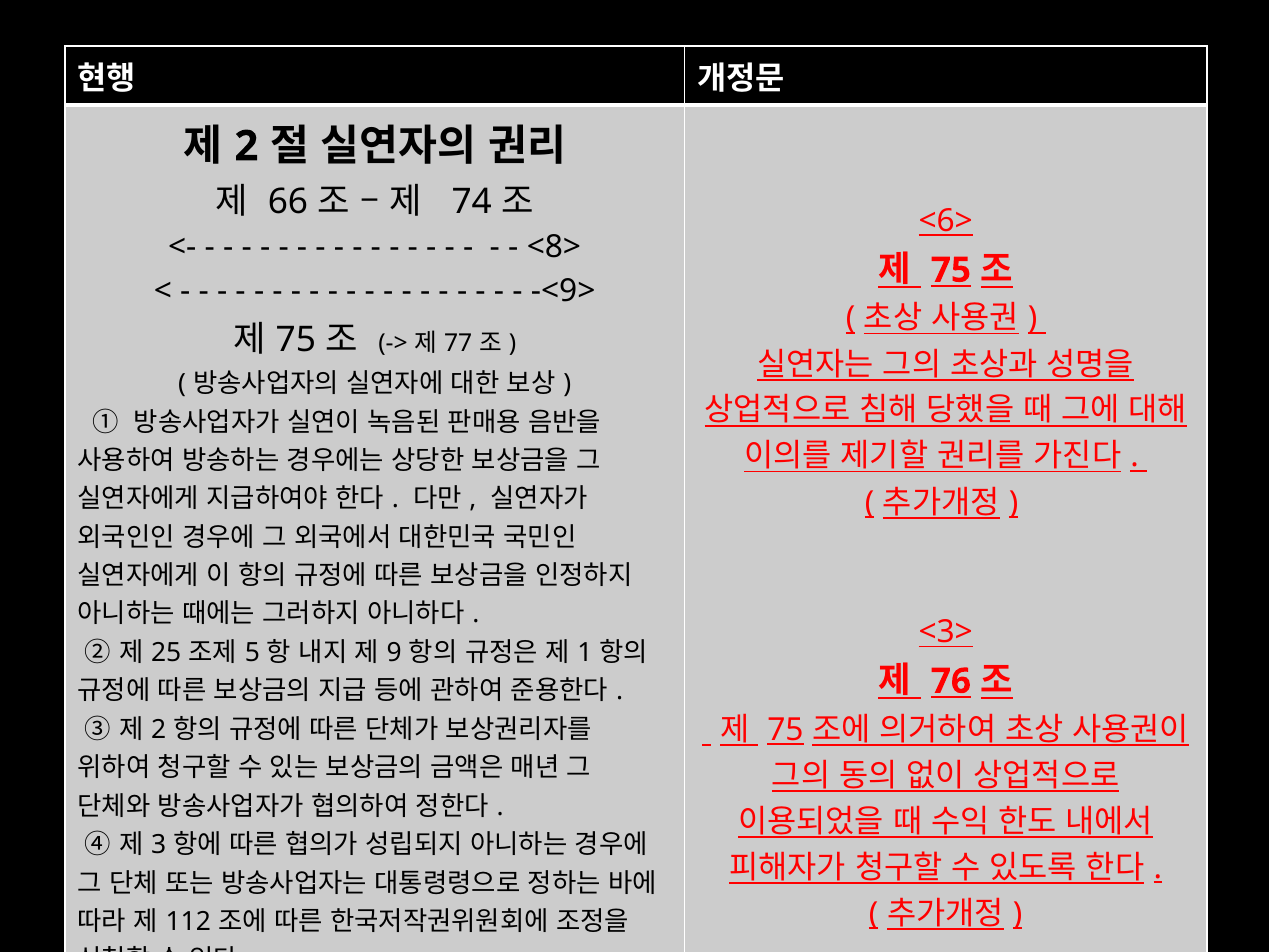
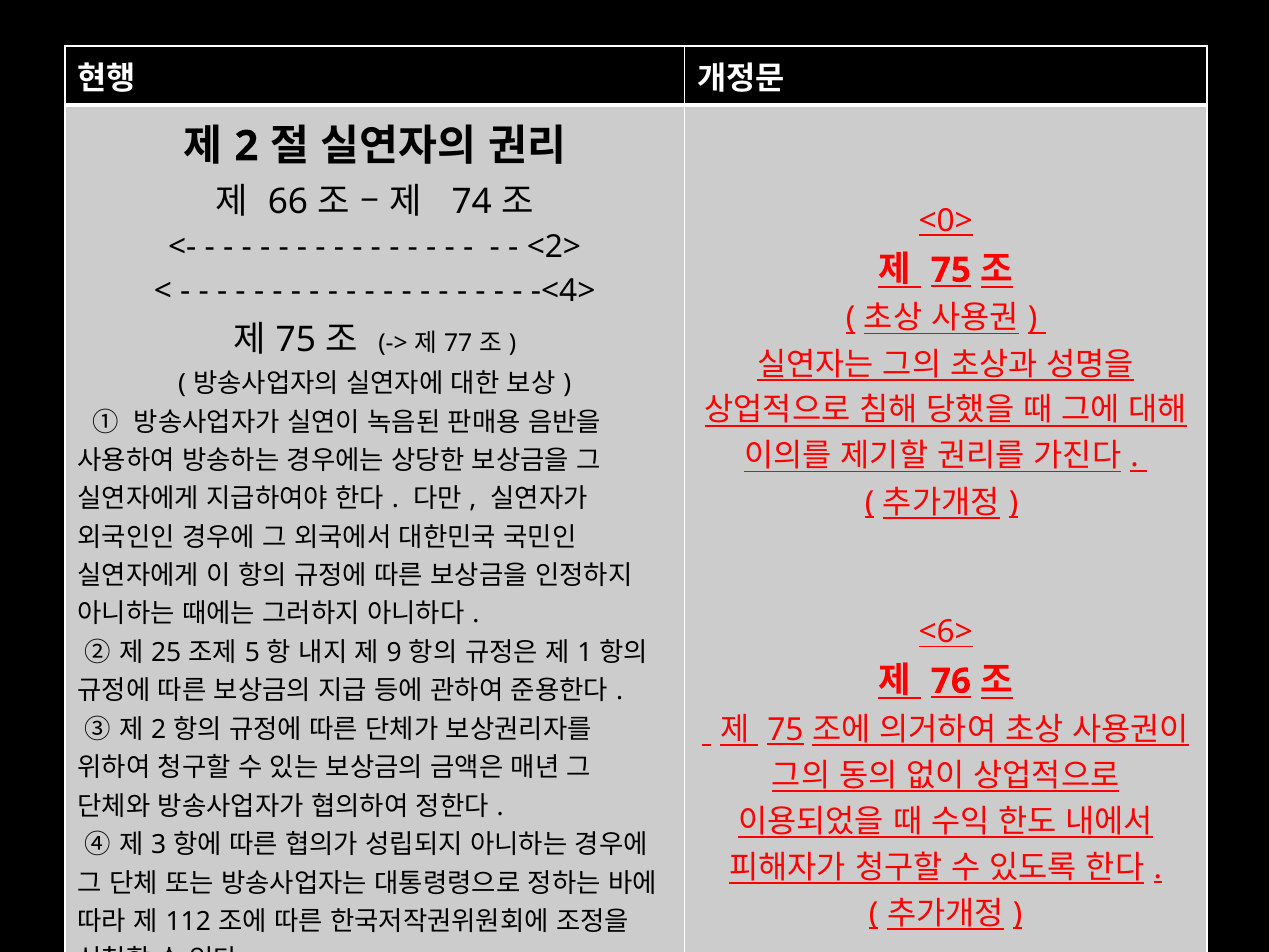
<6>: <6> -> <0>
<8>: <8> -> <2>
-<9>: -<9> -> -<4>
<3>: <3> -> <6>
